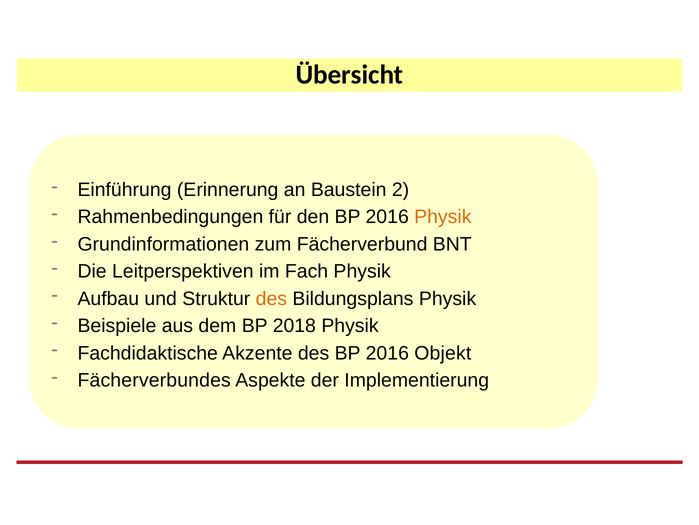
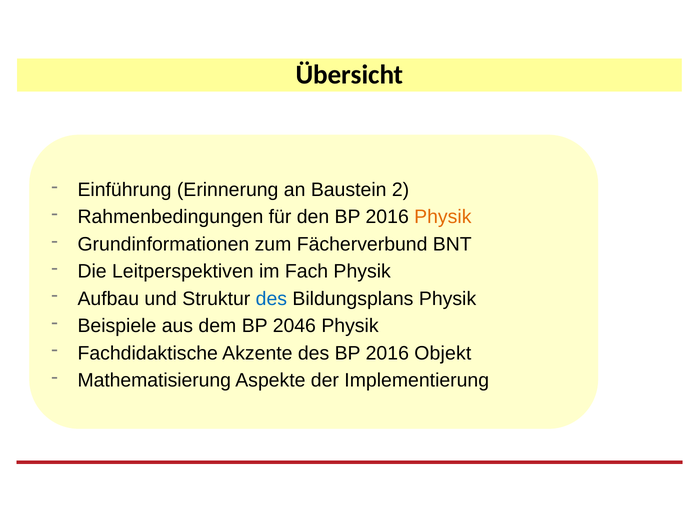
des at (271, 298) colour: orange -> blue
2018: 2018 -> 2046
Fächerverbundes: Fächerverbundes -> Mathematisierung
